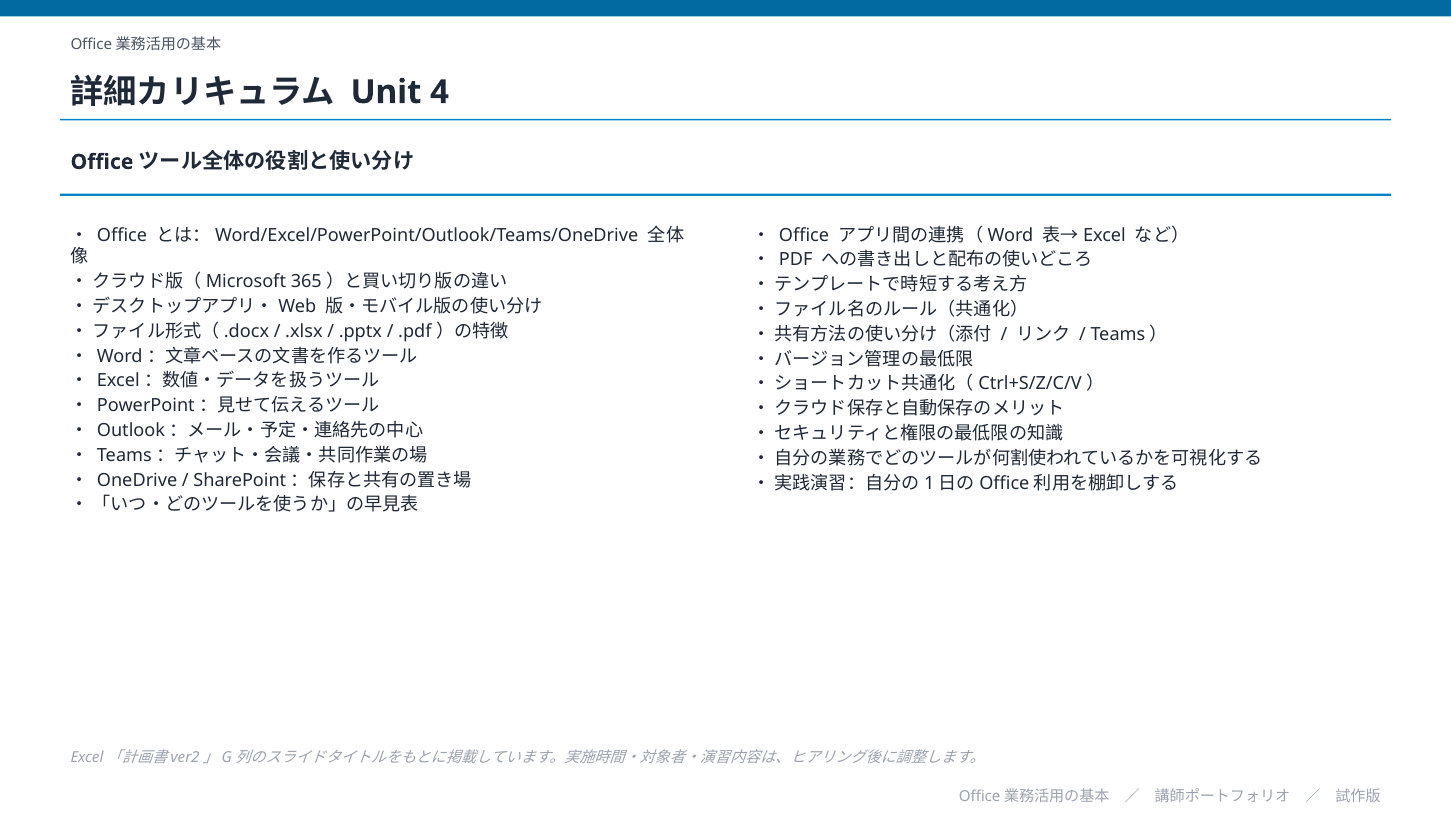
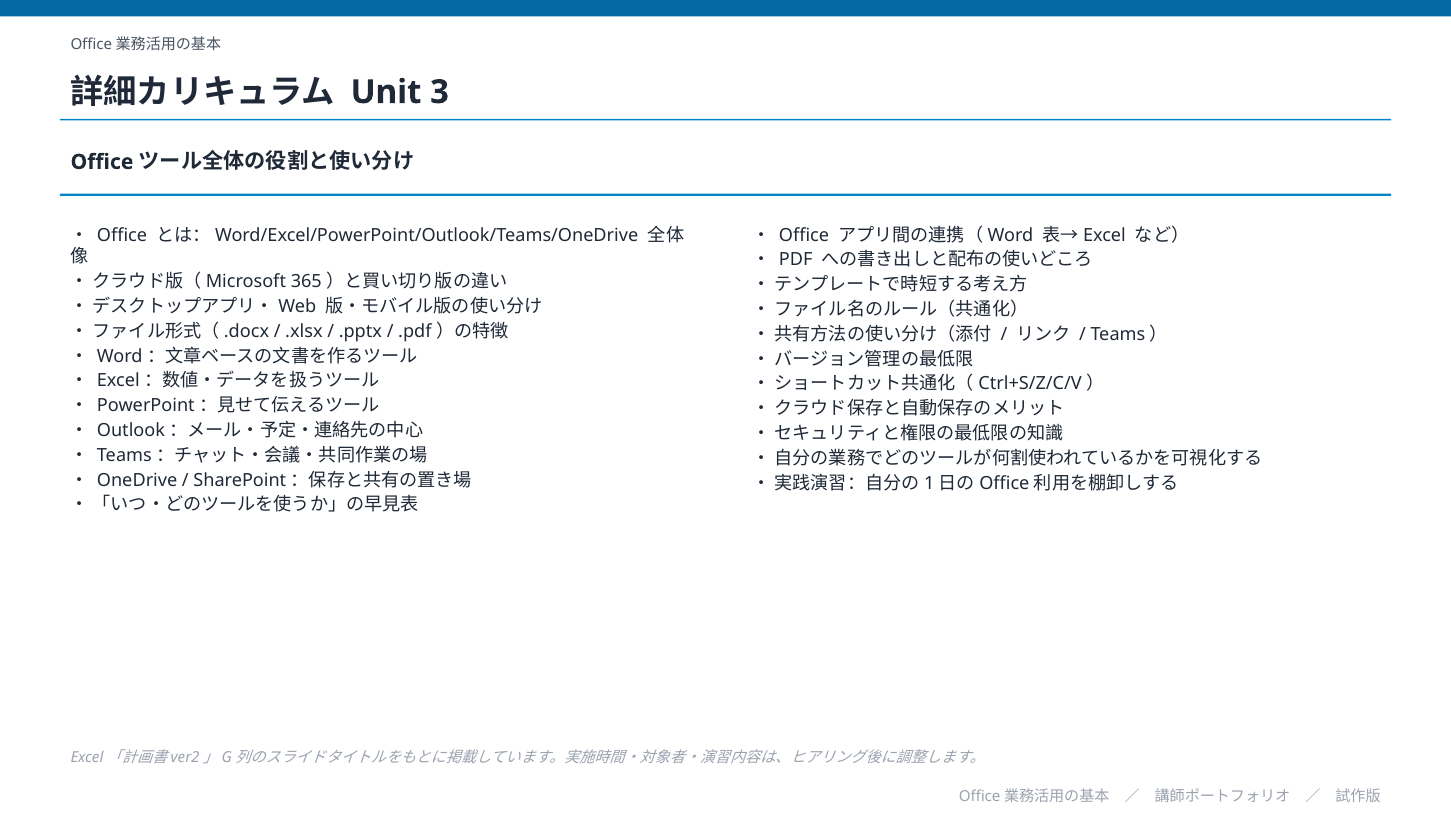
4: 4 -> 3
